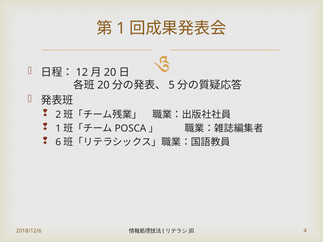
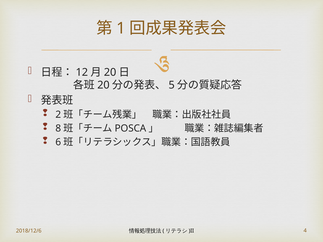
1 at (58, 128): 1 -> 8
